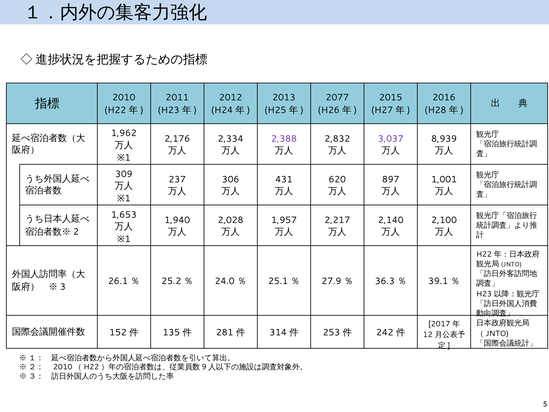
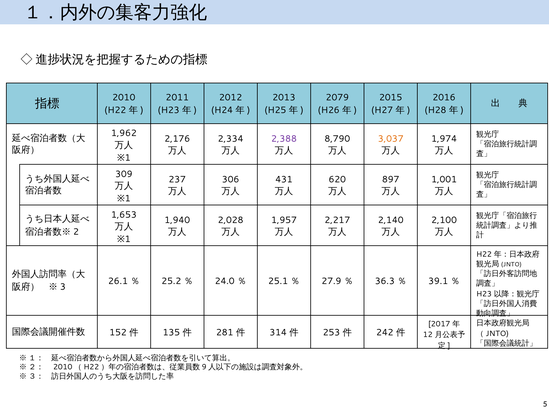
2077: 2077 -> 2079
2,832: 2,832 -> 8,790
3,037 colour: purple -> orange
8,939: 8,939 -> 1,974
